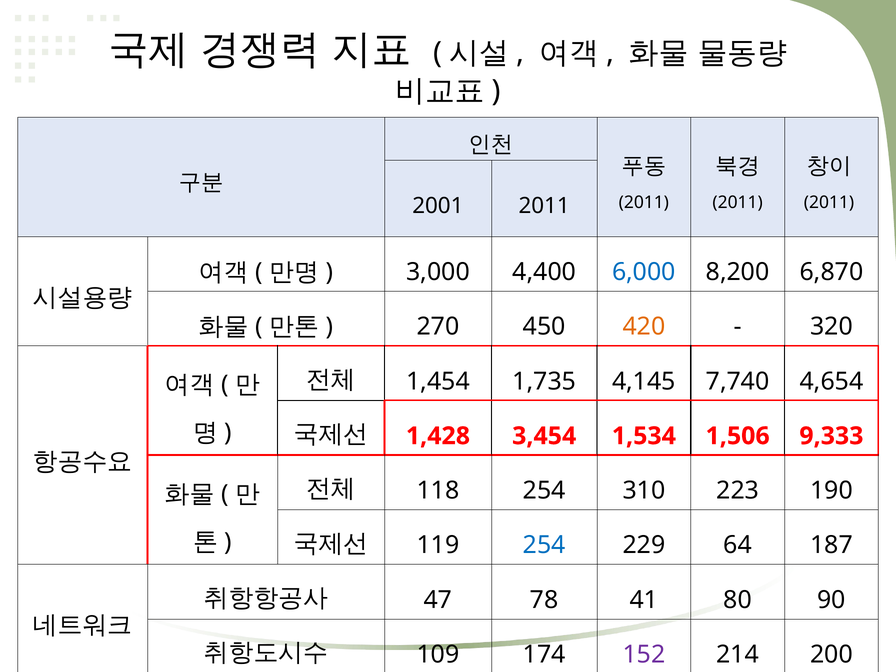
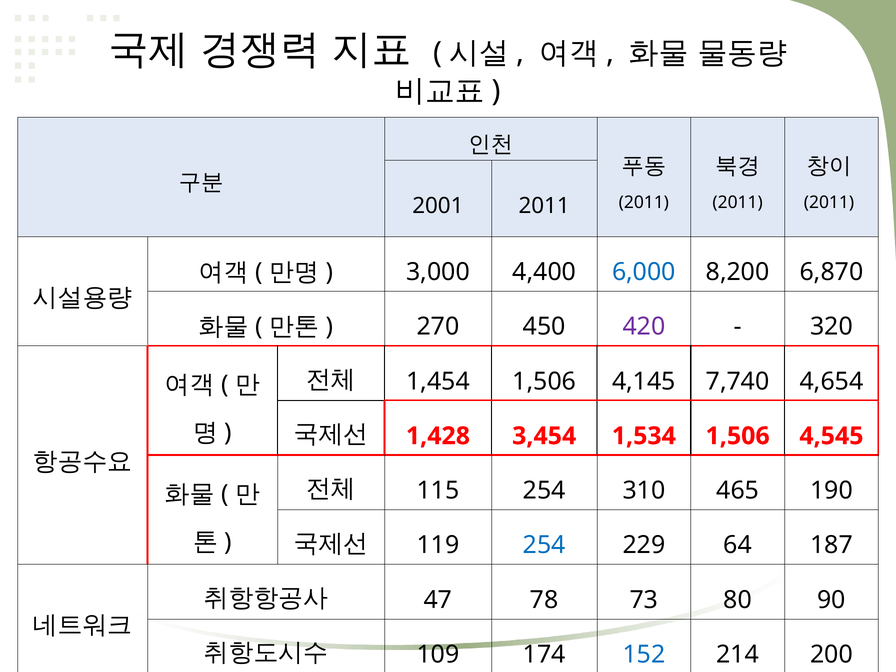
420 colour: orange -> purple
1,454 1,735: 1,735 -> 1,506
9,333: 9,333 -> 4,545
118: 118 -> 115
223: 223 -> 465
41: 41 -> 73
152 colour: purple -> blue
